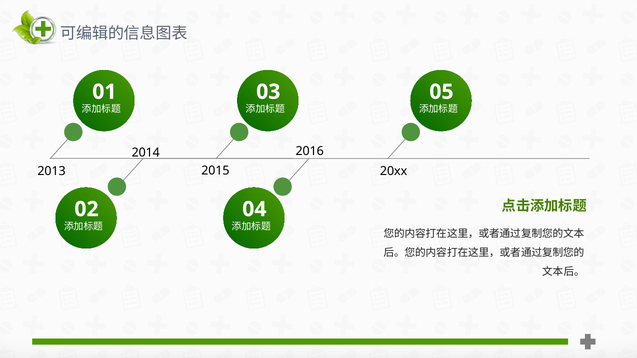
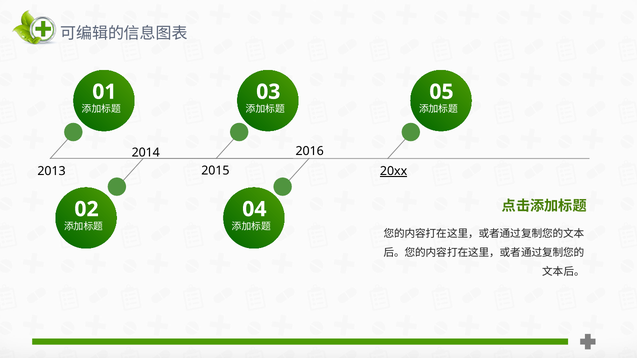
20xx underline: none -> present
